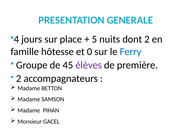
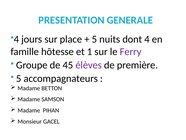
dont 2: 2 -> 4
0: 0 -> 1
Ferry colour: blue -> purple
2 at (19, 78): 2 -> 5
